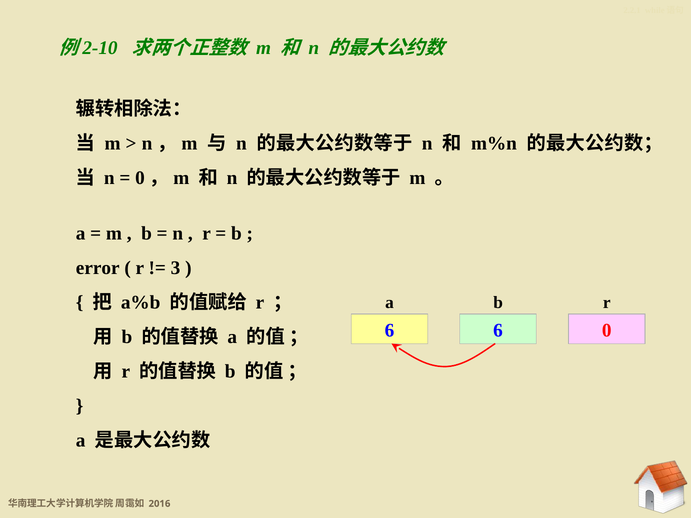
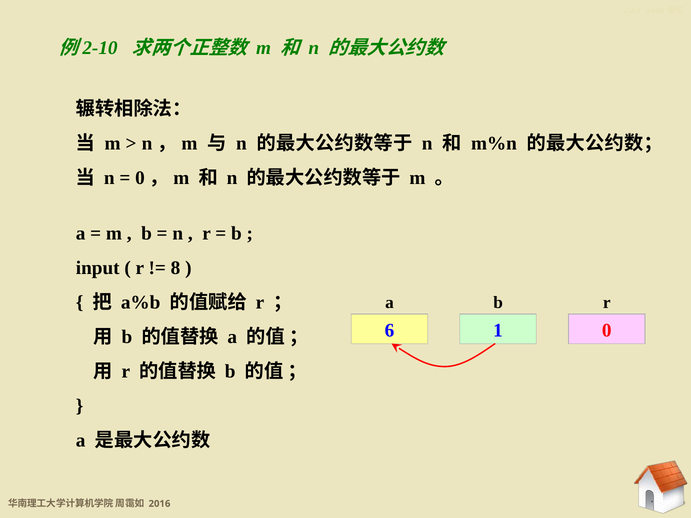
error: error -> input
3: 3 -> 8
6 6: 6 -> 1
